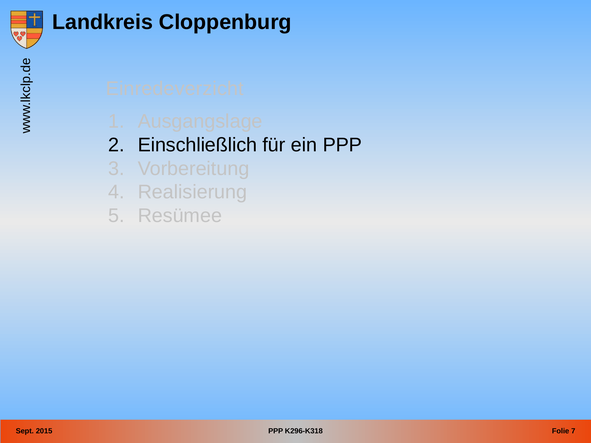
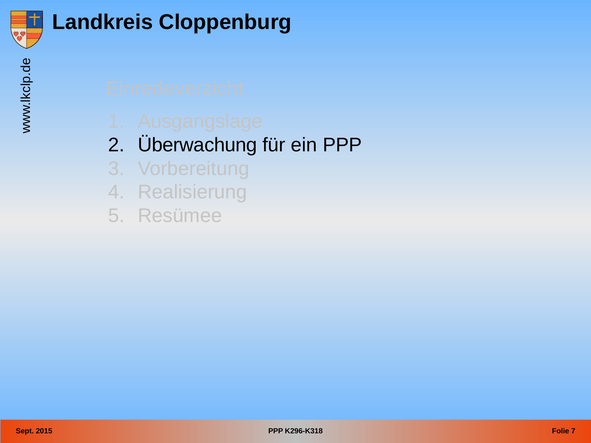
Einschließlich: Einschließlich -> Überwachung
